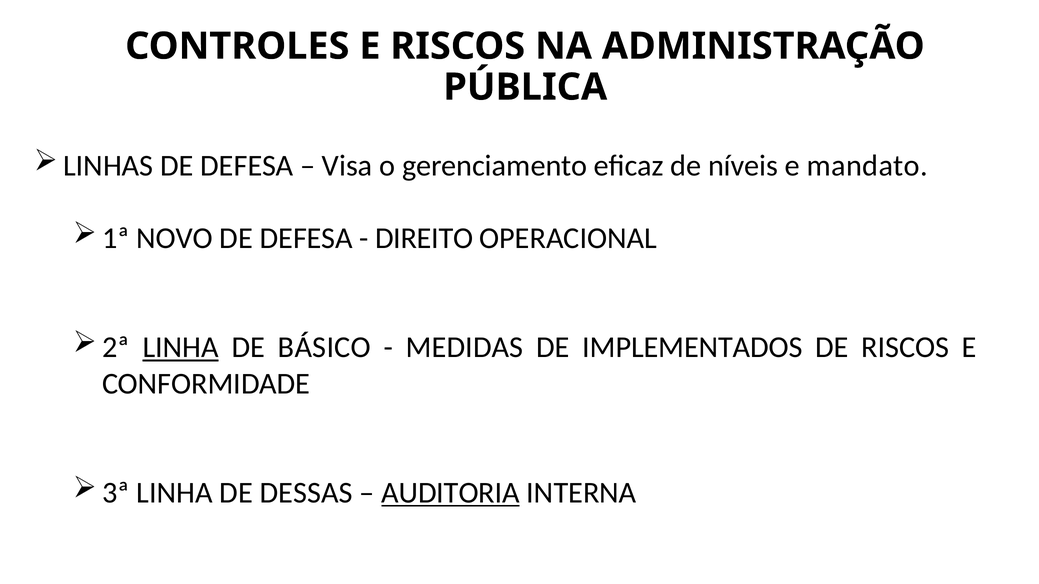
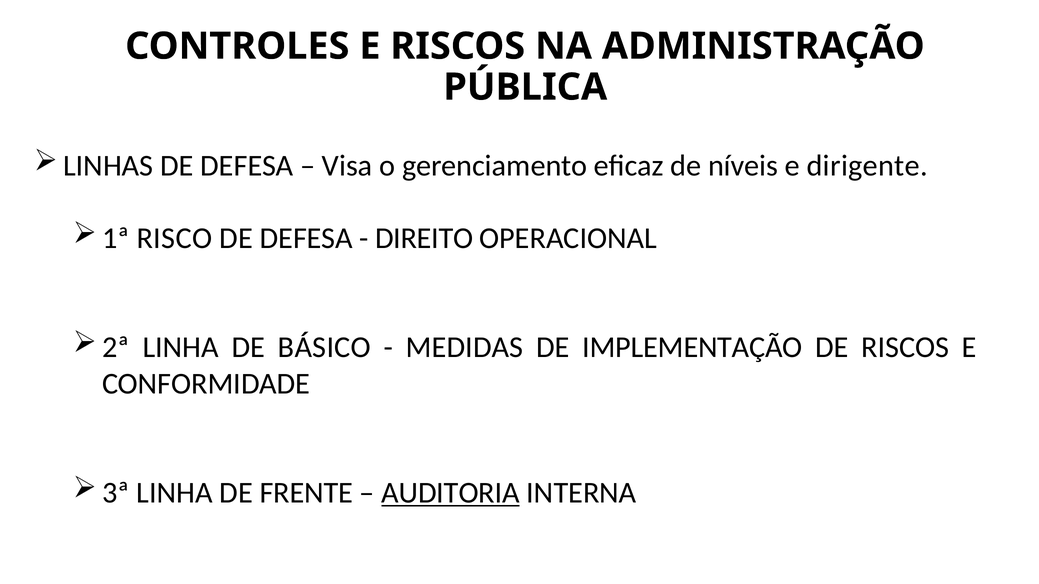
mandato: mandato -> dirigente
NOVO: NOVO -> RISCO
LINHA at (181, 348) underline: present -> none
IMPLEMENTADOS: IMPLEMENTADOS -> IMPLEMENTAÇÃO
DESSAS: DESSAS -> FRENTE
